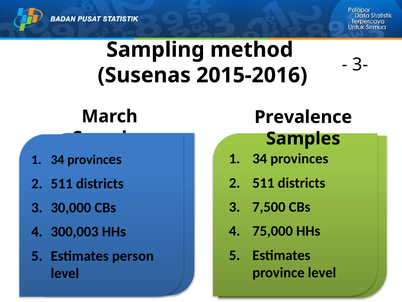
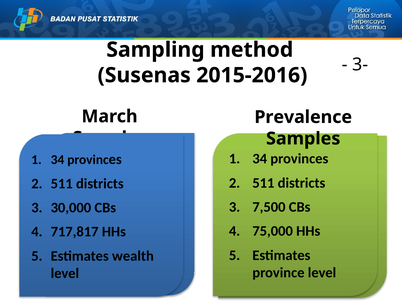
300,003: 300,003 -> 717,817
person: person -> wealth
